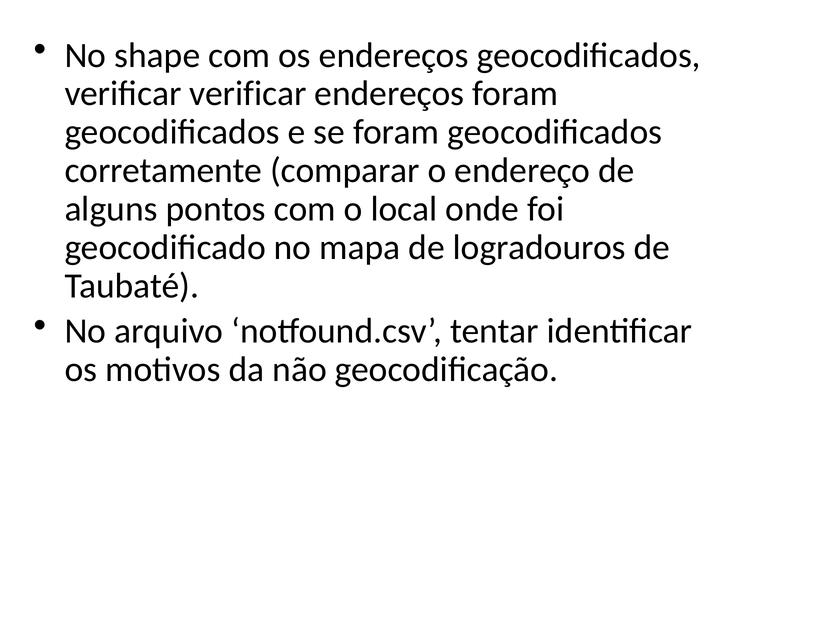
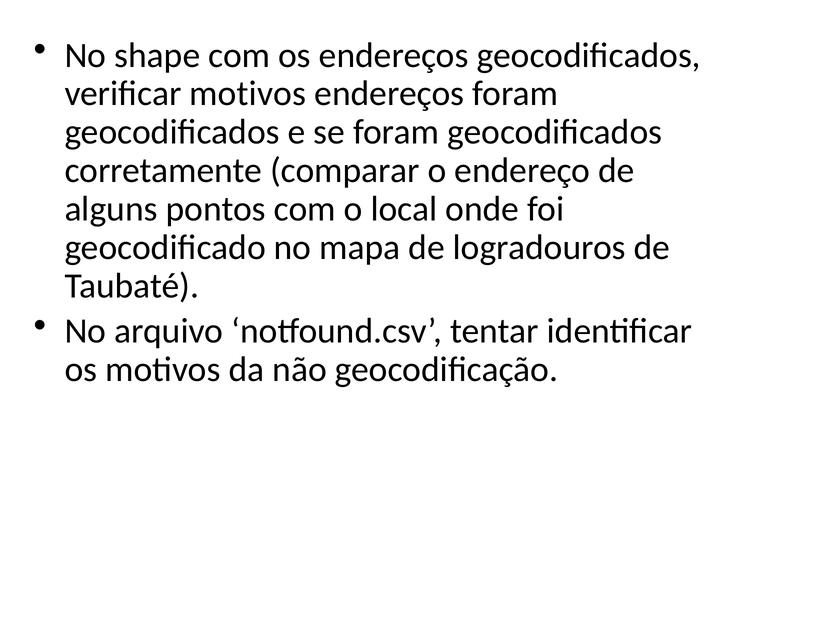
verificar verificar: verificar -> motivos
